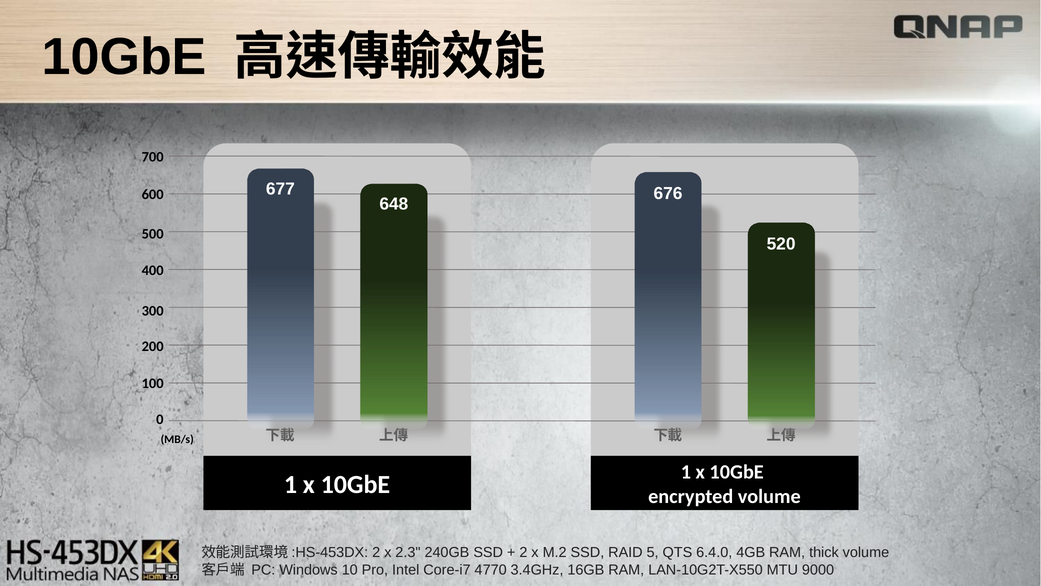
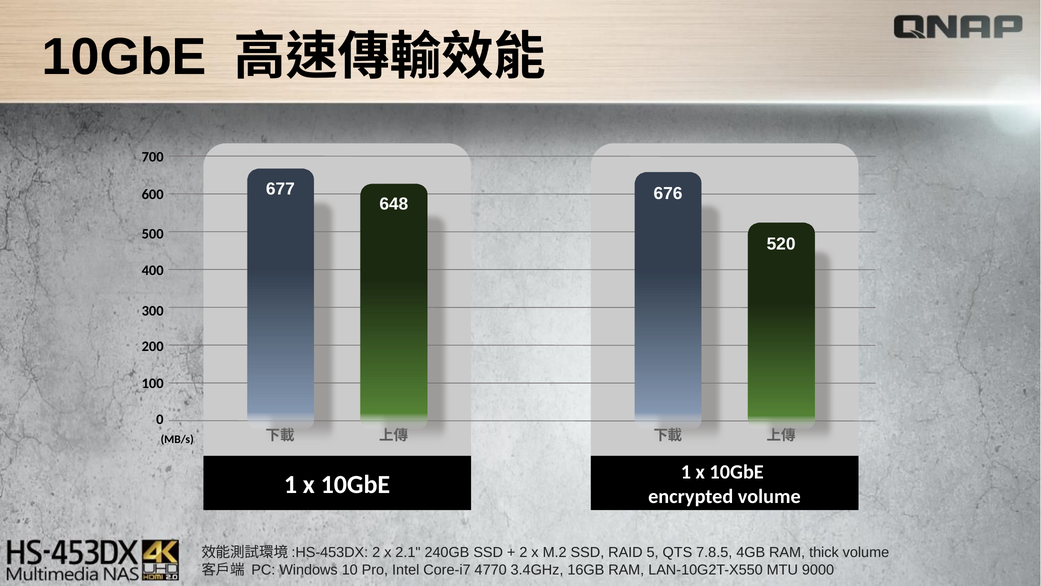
2.3: 2.3 -> 2.1
6.4.0: 6.4.0 -> 7.8.5
